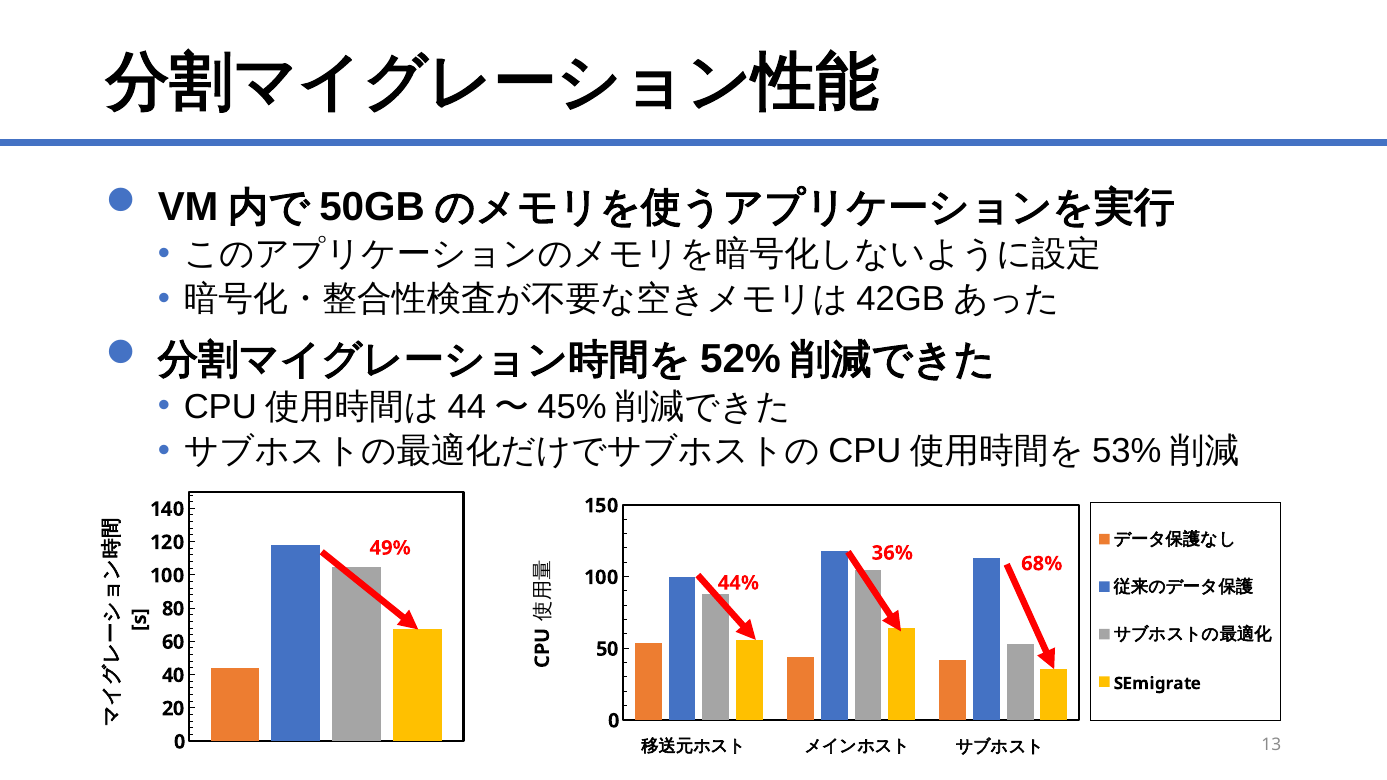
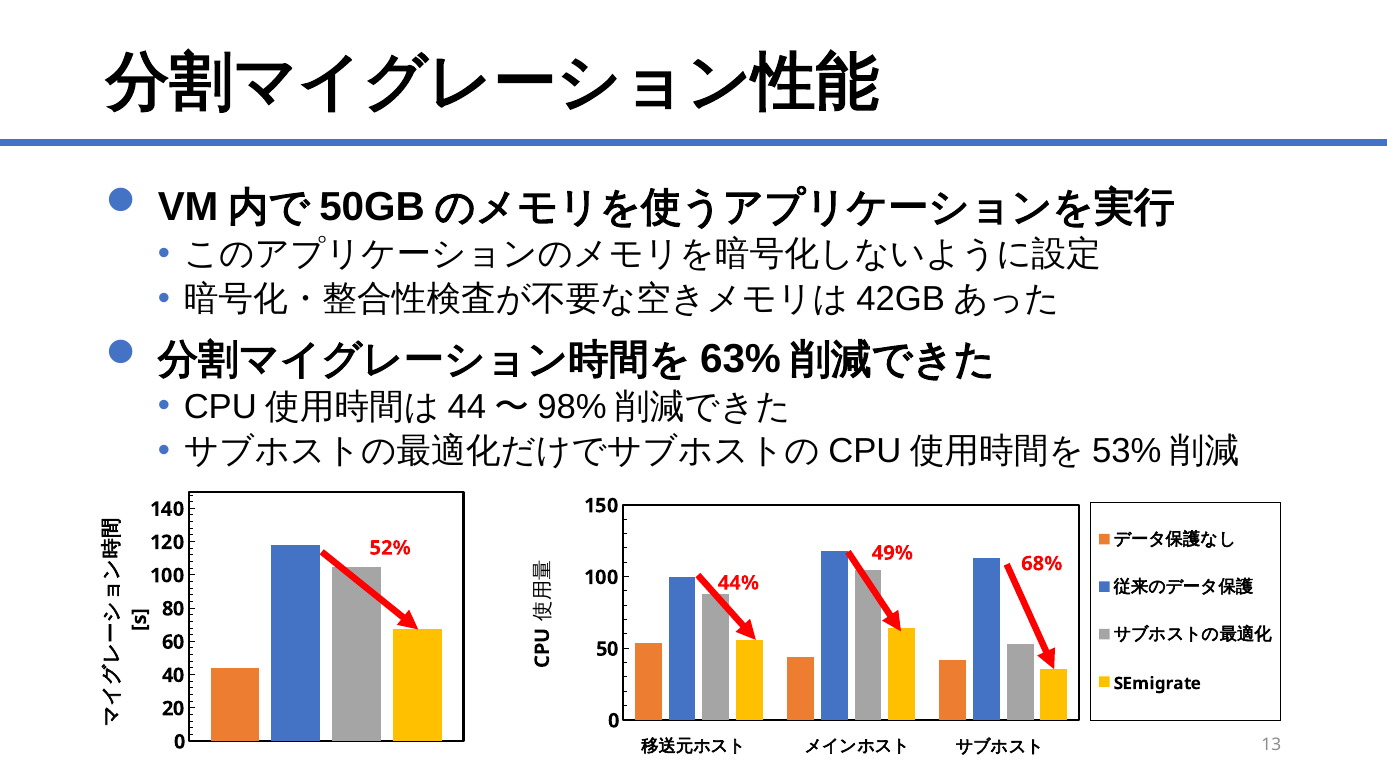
52%: 52% -> 63%
45%: 45% -> 98%
49%: 49% -> 52%
36%: 36% -> 49%
